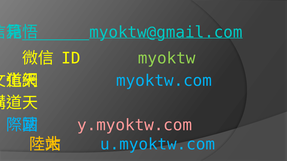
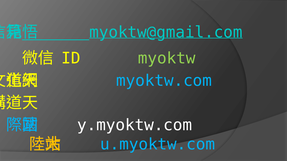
y.myoktw.com colour: pink -> white
